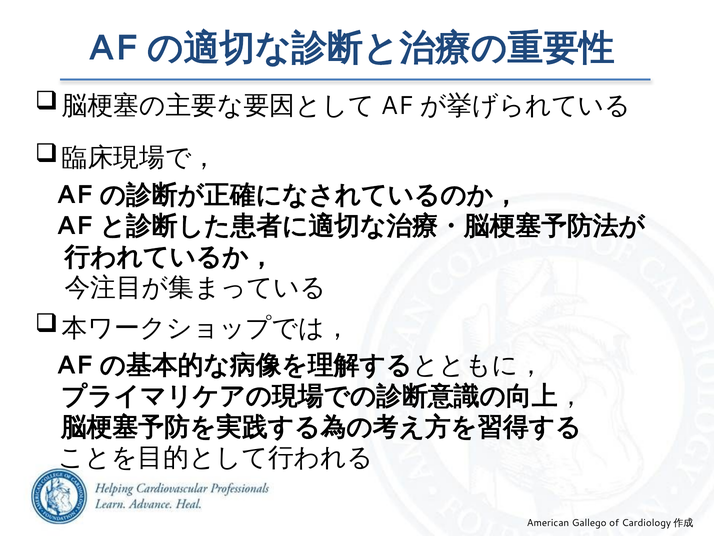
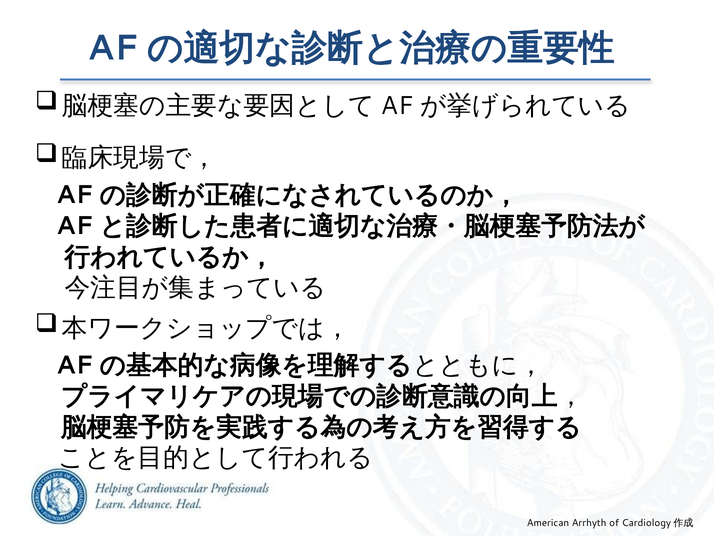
Gallego: Gallego -> Arrhyth
